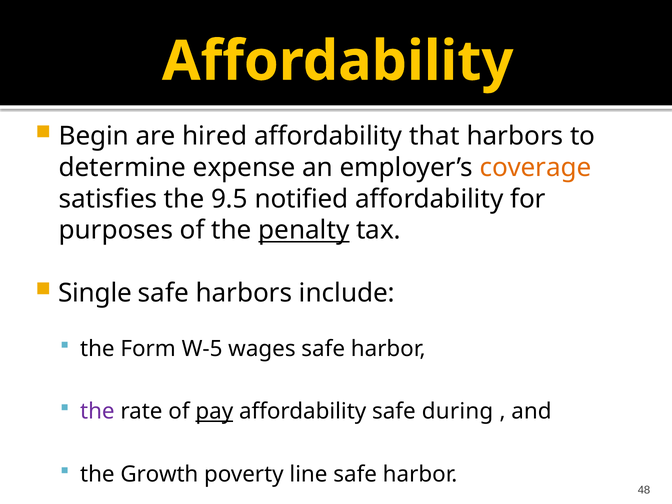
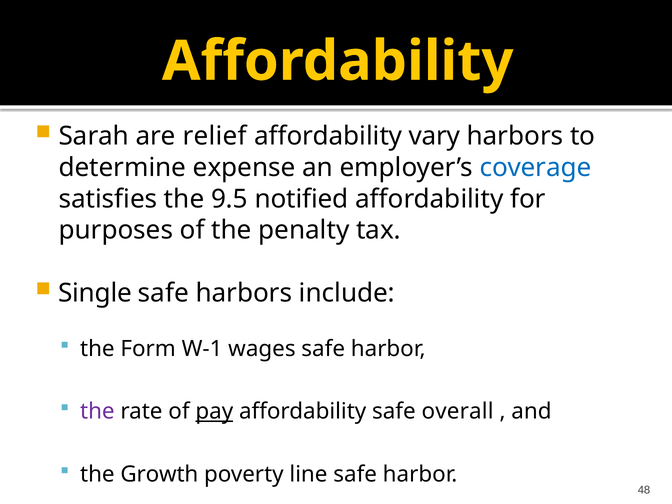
Begin: Begin -> Sarah
hired: hired -> relief
that: that -> vary
coverage colour: orange -> blue
penalty underline: present -> none
W-5: W-5 -> W-1
during: during -> overall
